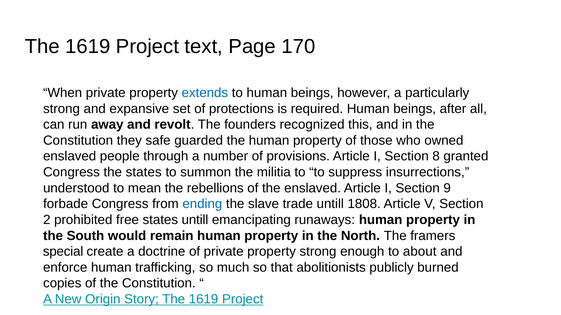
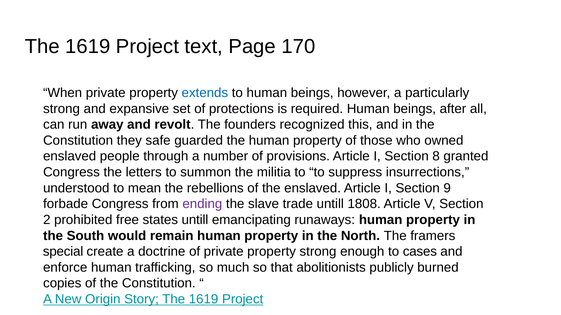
the states: states -> letters
ending colour: blue -> purple
about: about -> cases
